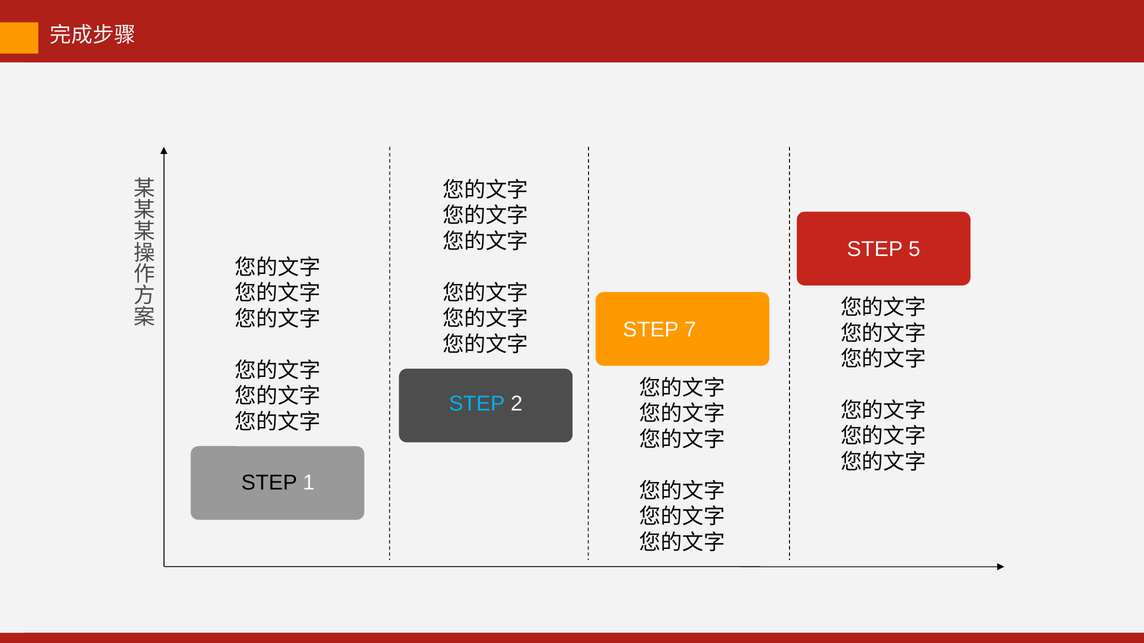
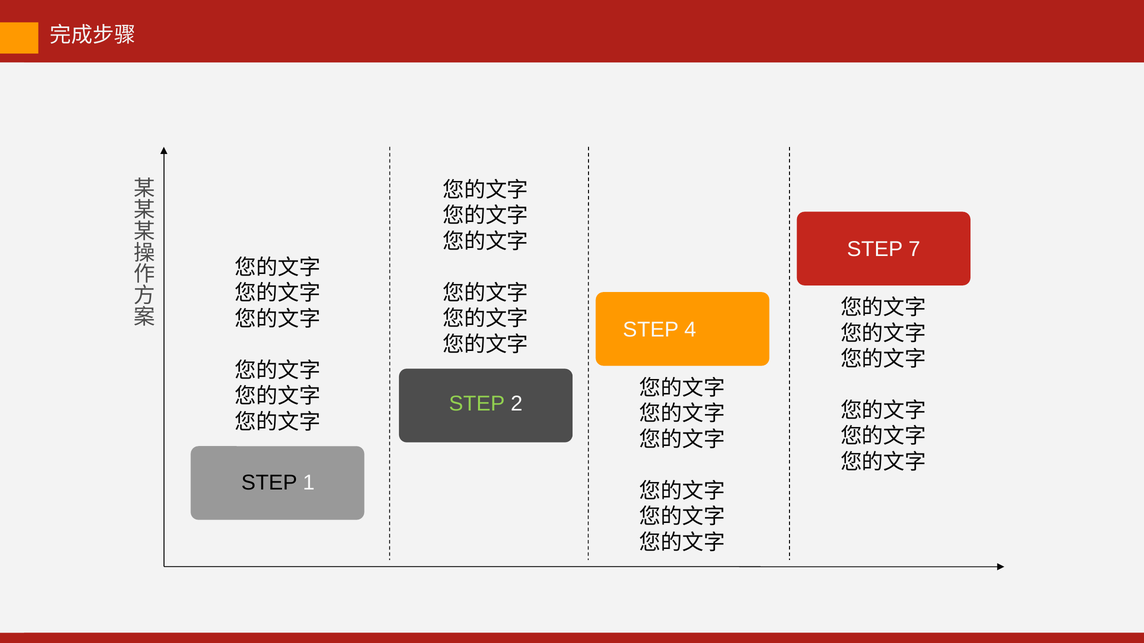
5: 5 -> 7
7: 7 -> 4
STEP at (477, 404) colour: light blue -> light green
